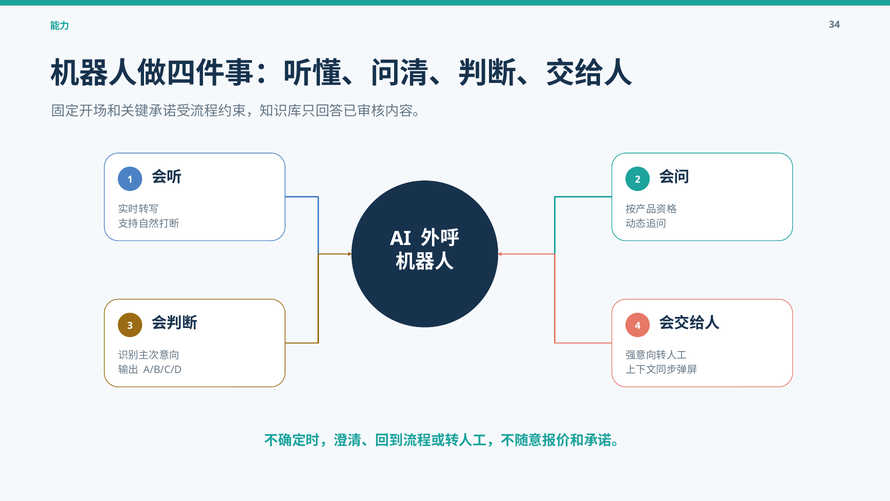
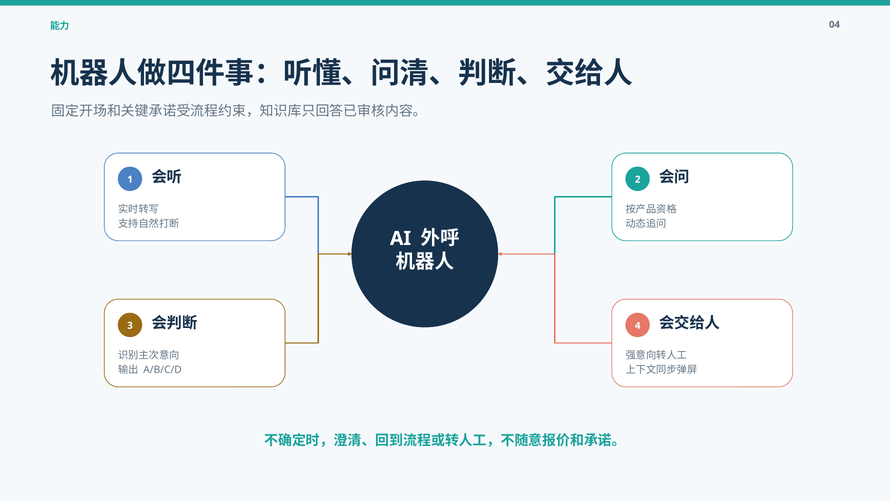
34: 34 -> 04
